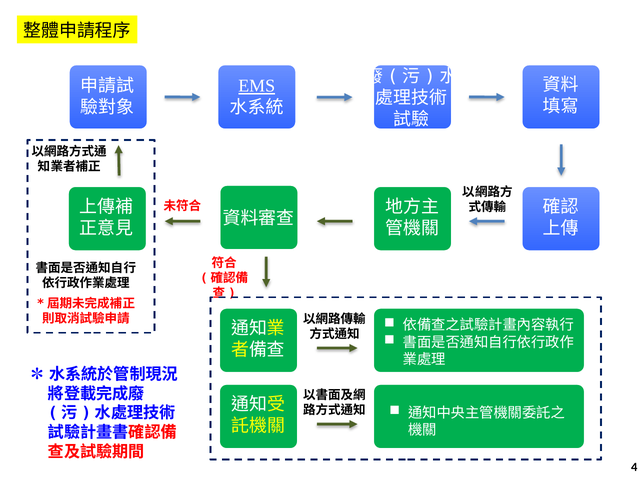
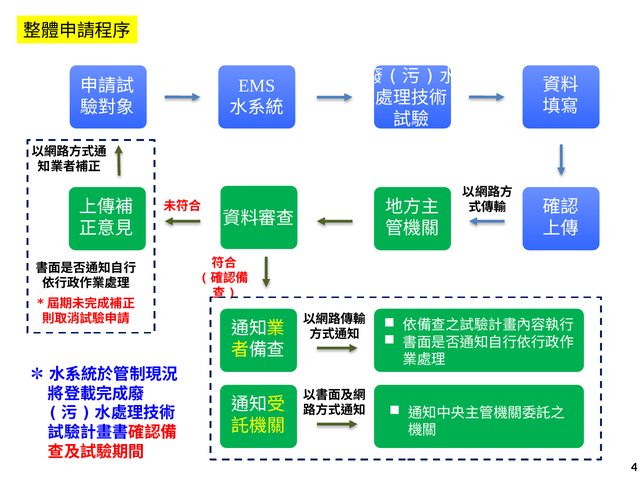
EMS underline: present -> none
